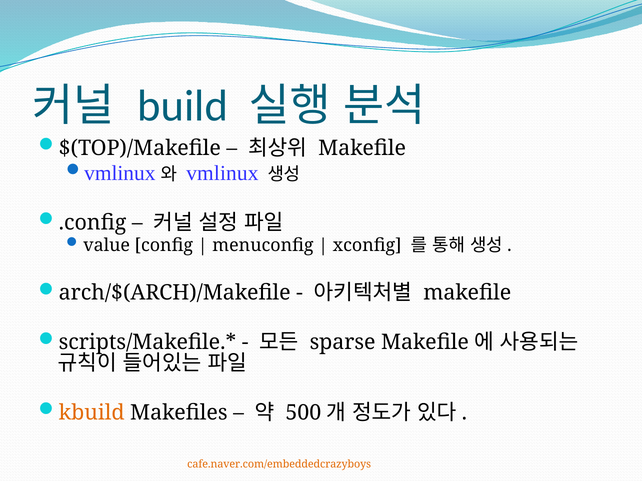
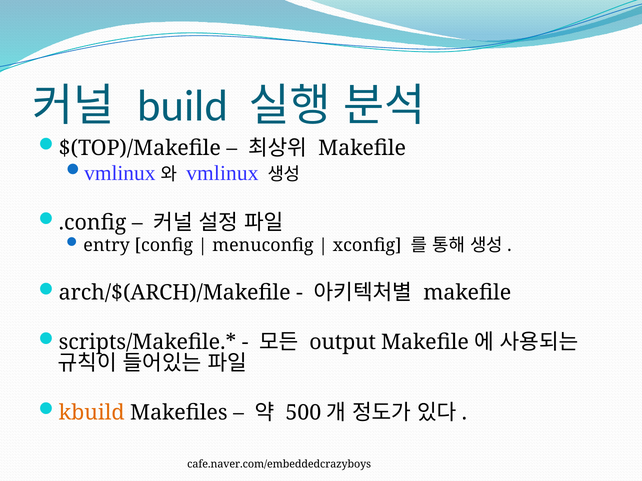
value: value -> entry
sparse: sparse -> output
cafe.naver.com/embeddedcrazyboys colour: orange -> black
